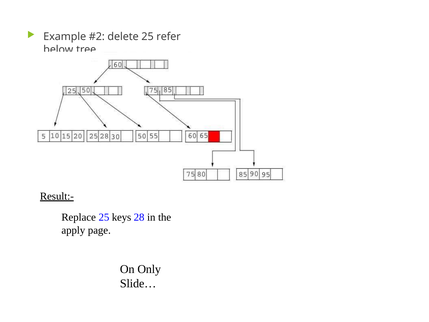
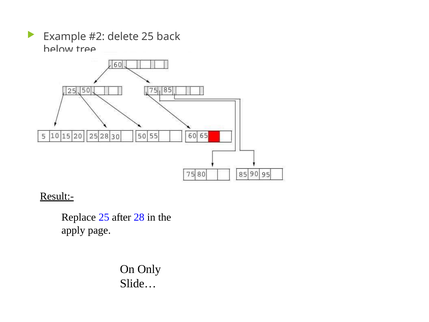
refer: refer -> back
keys: keys -> after
